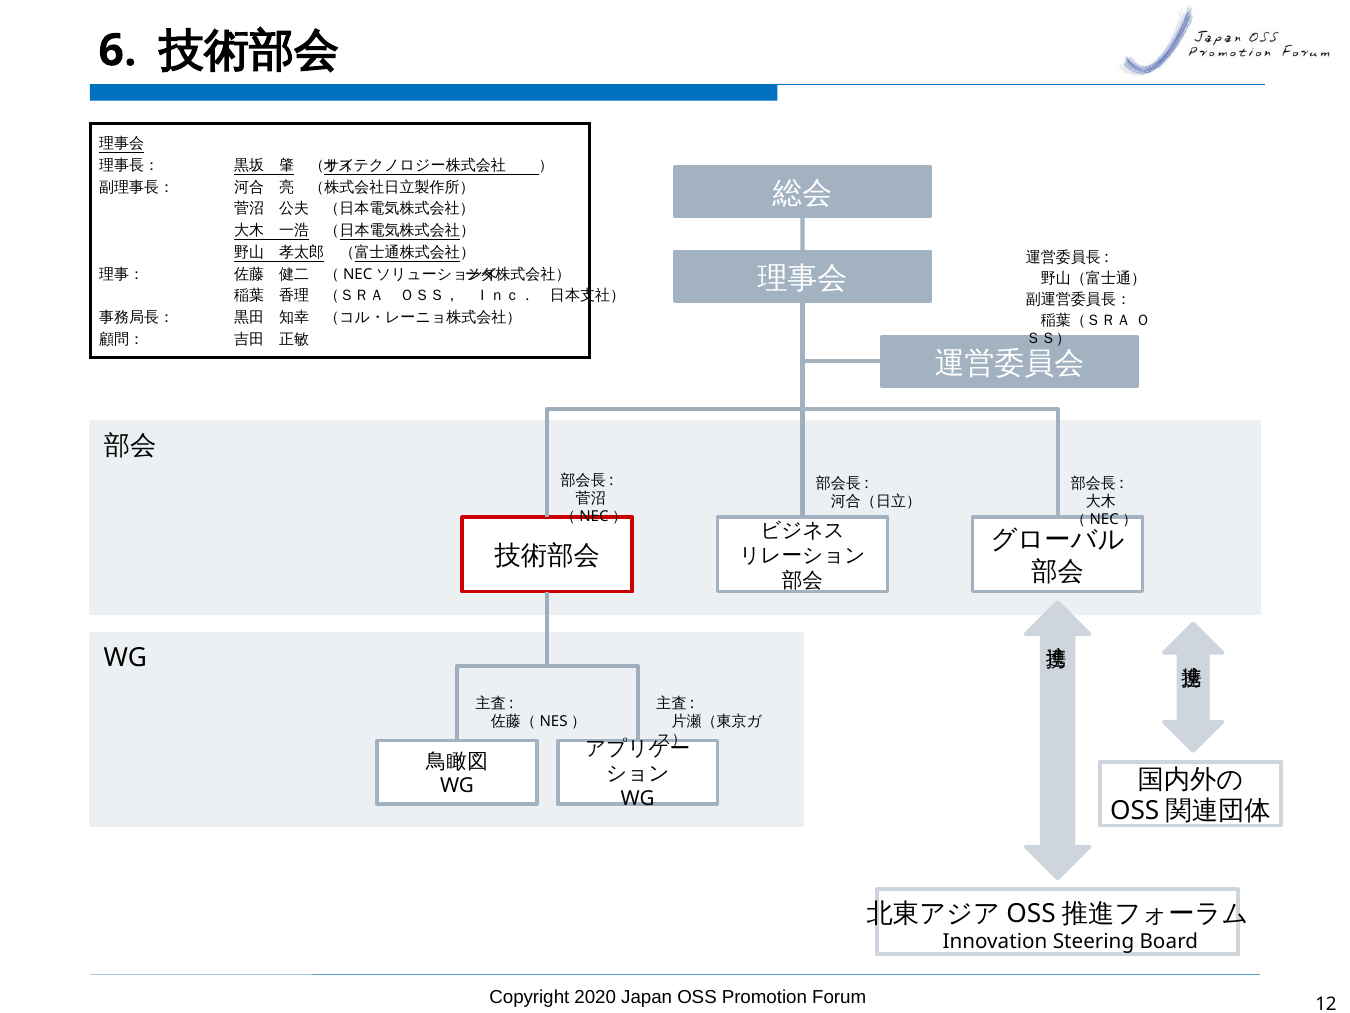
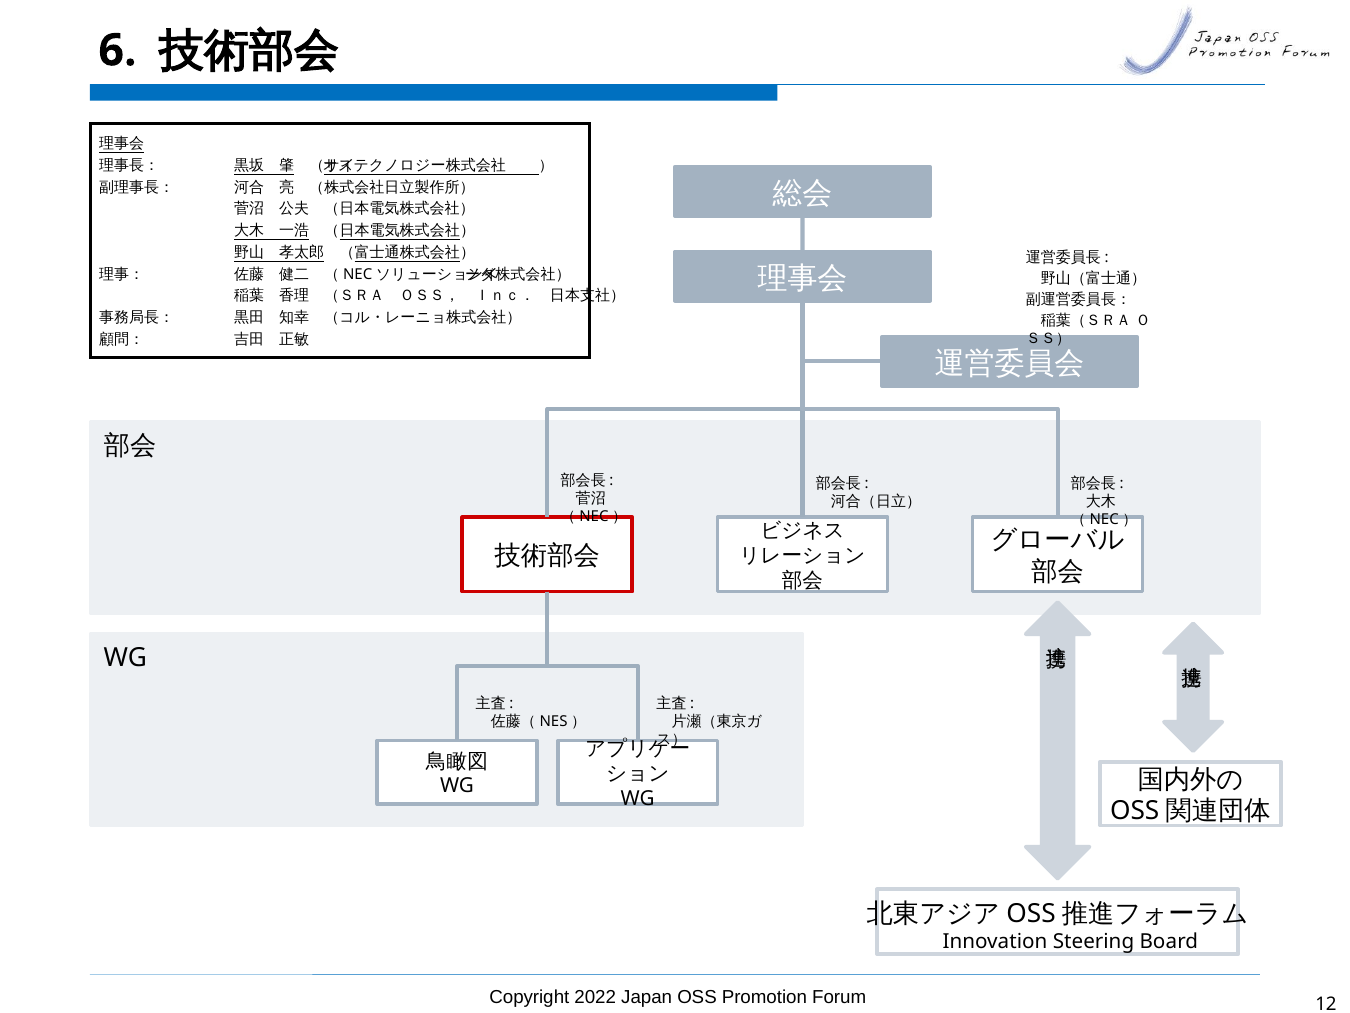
2020: 2020 -> 2022
